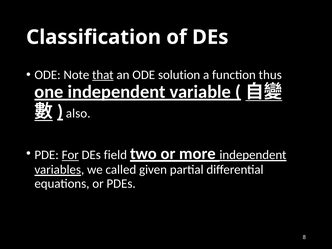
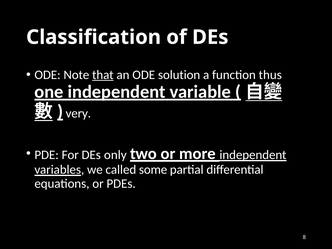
also: also -> very
For underline: present -> none
field: field -> only
given: given -> some
